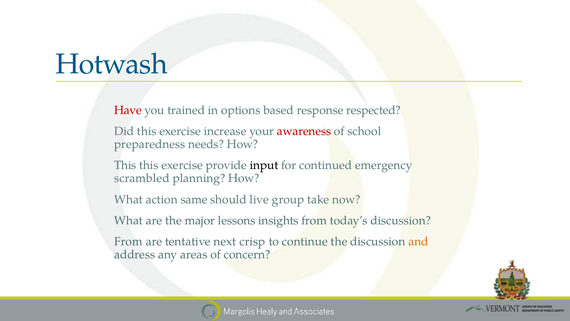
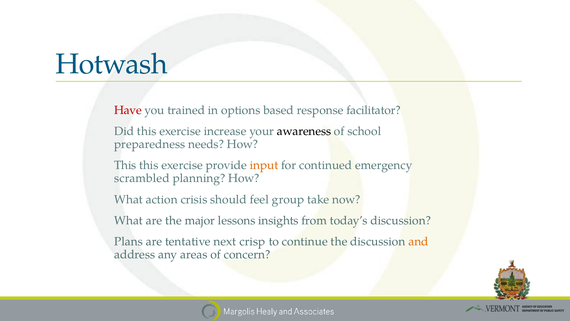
respected: respected -> facilitator
awareness colour: red -> black
input colour: black -> orange
same: same -> crisis
live: live -> feel
From at (128, 241): From -> Plans
